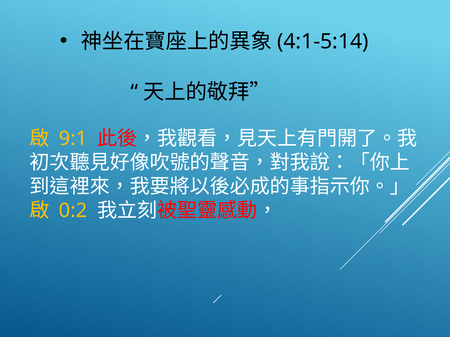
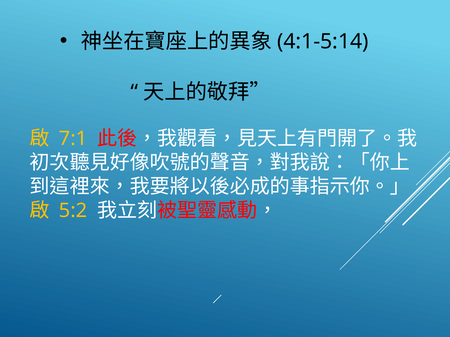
9:1: 9:1 -> 7:1
0:2: 0:2 -> 5:2
